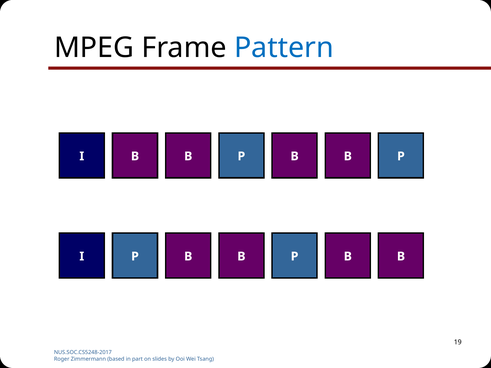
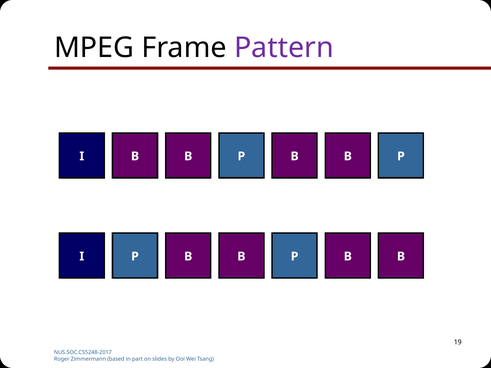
Pattern colour: blue -> purple
